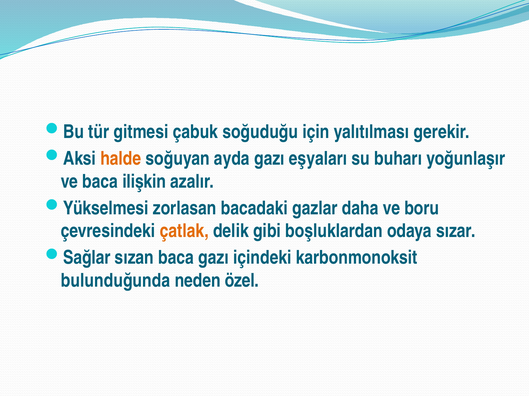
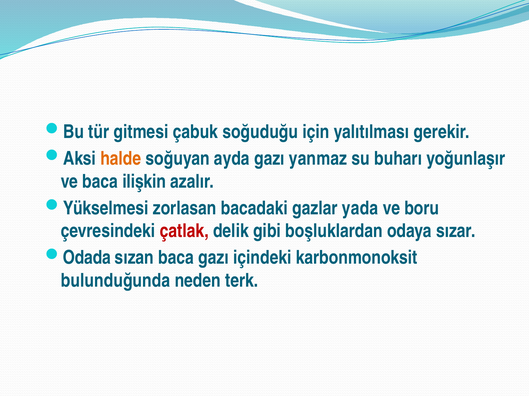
eşyaları: eşyaları -> yanmaz
daha: daha -> yada
çatlak colour: orange -> red
Sağlar: Sağlar -> Odada
özel: özel -> terk
